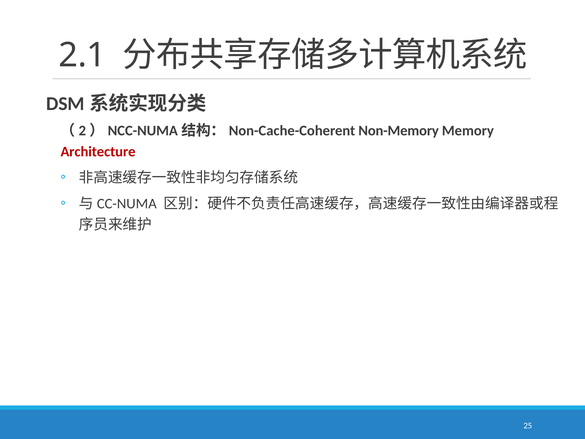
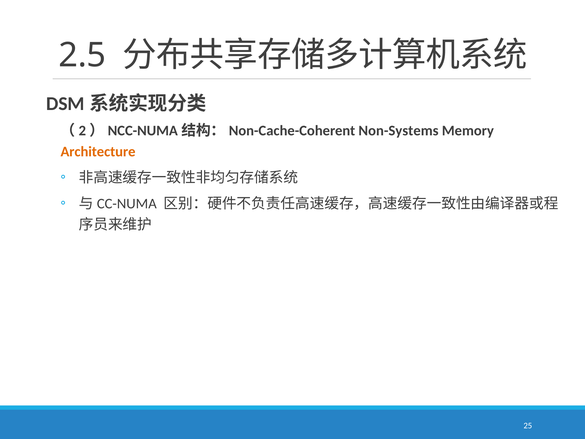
2.1: 2.1 -> 2.5
Non-Memory: Non-Memory -> Non-Systems
Architecture colour: red -> orange
